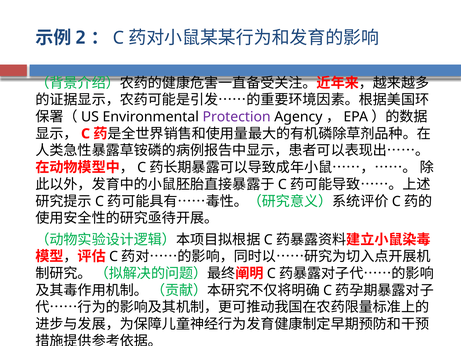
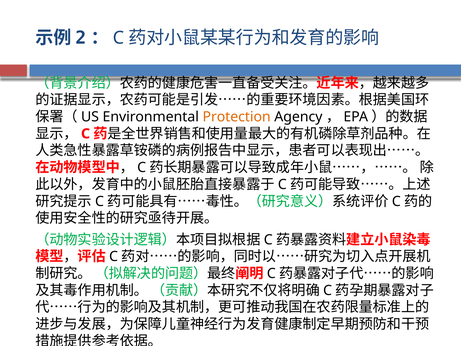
Protection colour: purple -> orange
